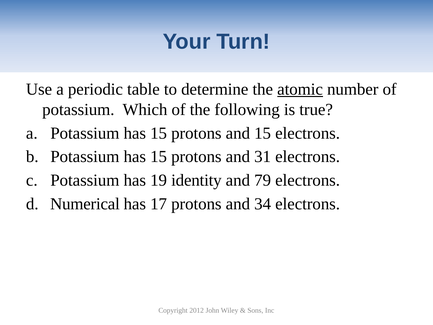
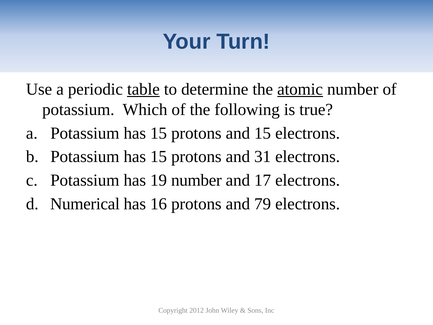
table underline: none -> present
19 identity: identity -> number
79: 79 -> 17
17: 17 -> 16
34: 34 -> 79
